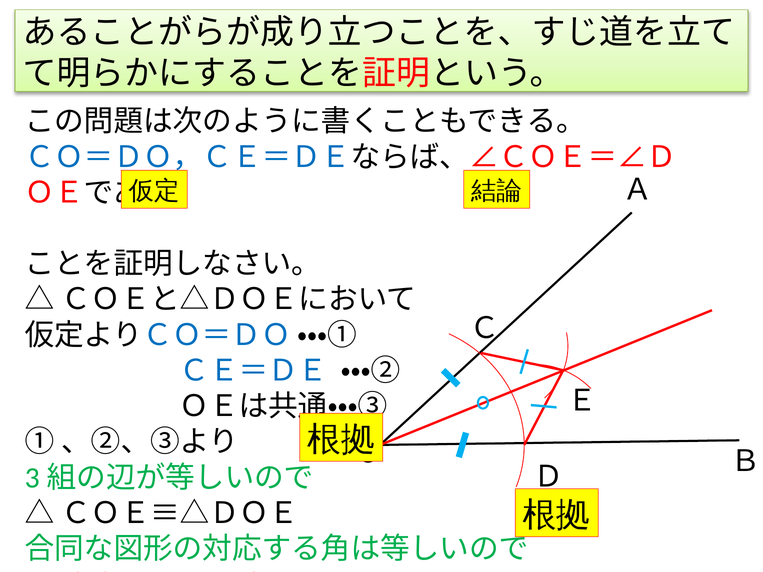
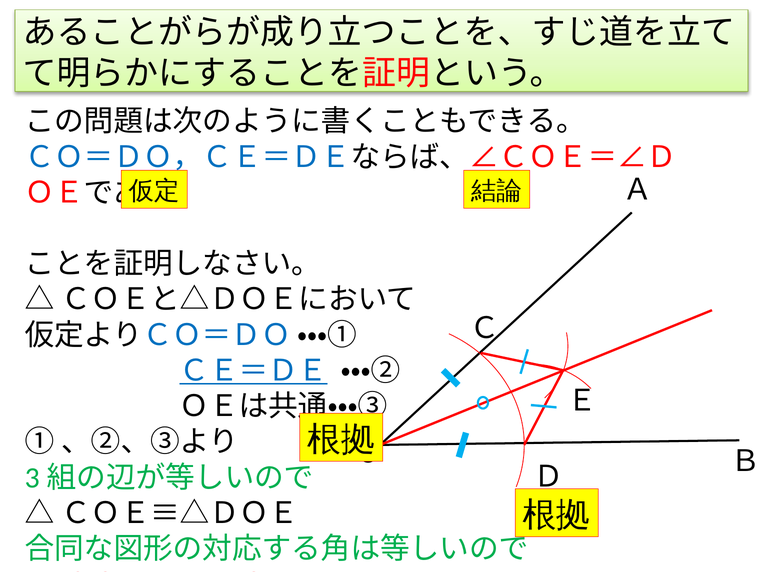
ＣＥ＝ＤＥ underline: none -> present
